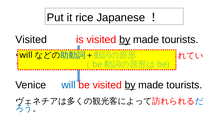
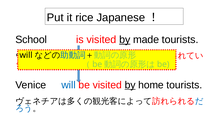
Visited at (31, 40): Visited -> School
be visited by made: made -> home
